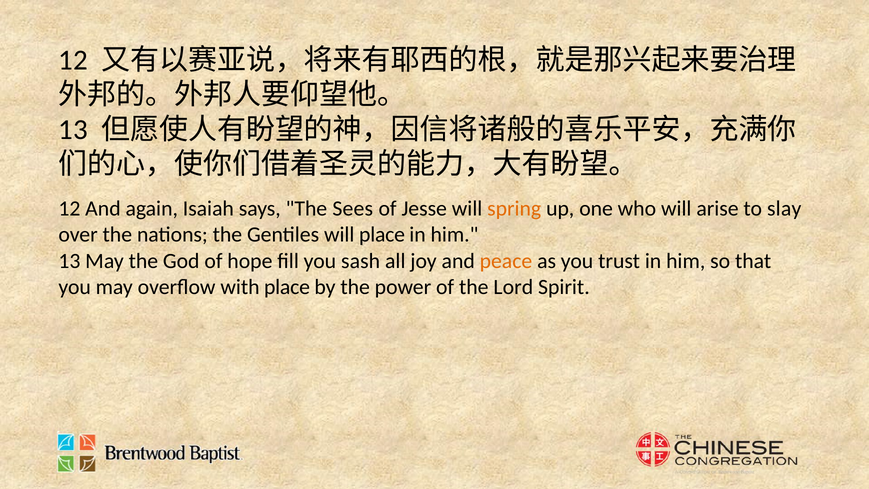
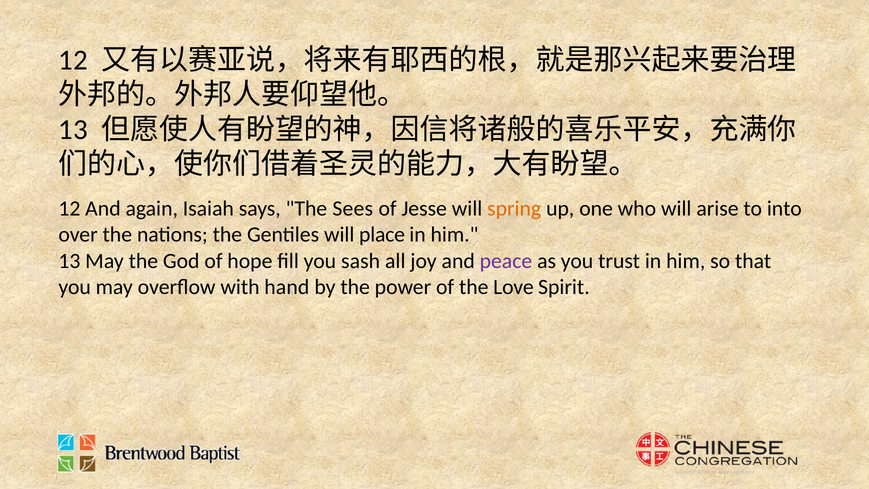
slay: slay -> into
peace colour: orange -> purple
with place: place -> hand
Lord: Lord -> Love
